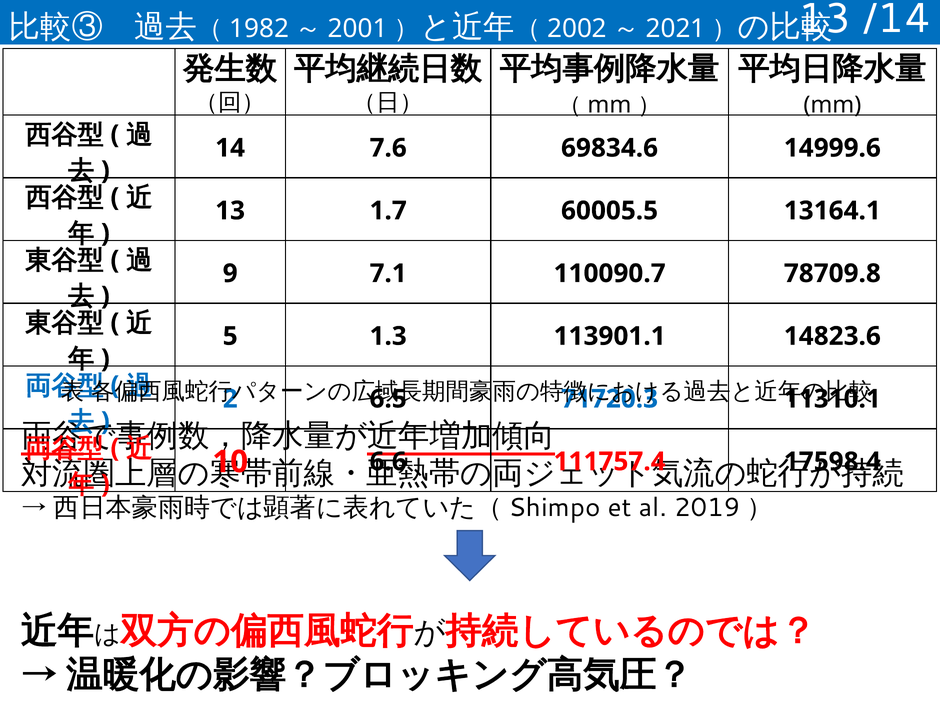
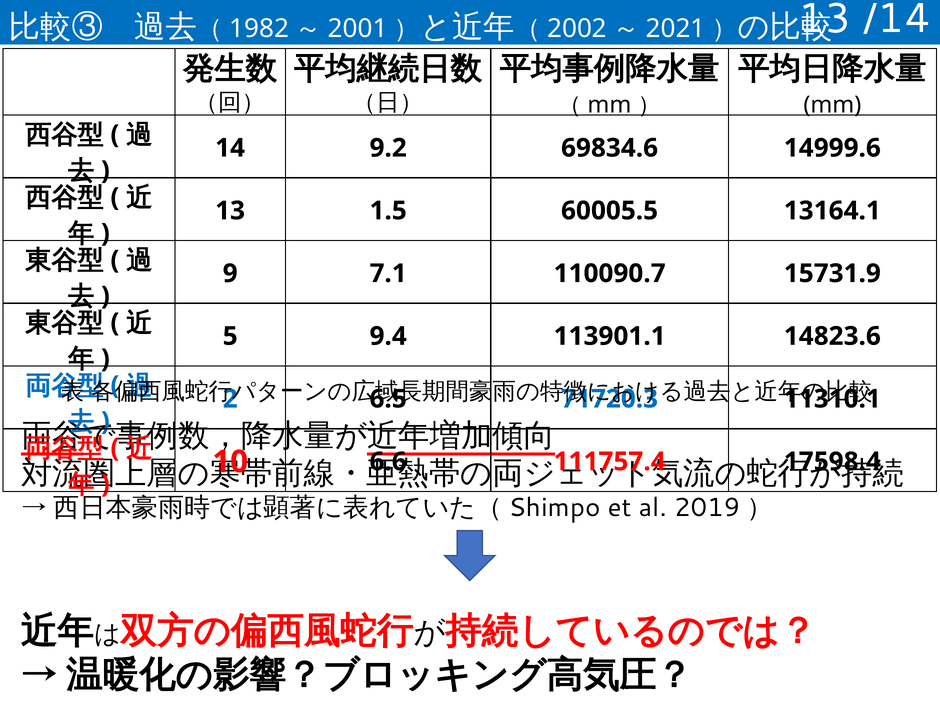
7.6: 7.6 -> 9.2
1.7: 1.7 -> 1.5
78709.8: 78709.8 -> 15731.9
1.3: 1.3 -> 9.4
